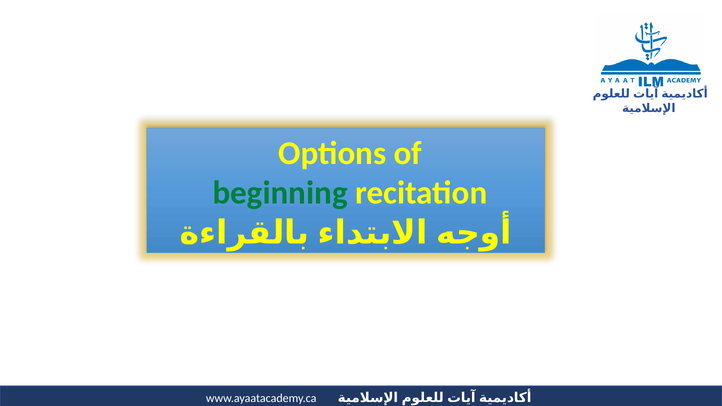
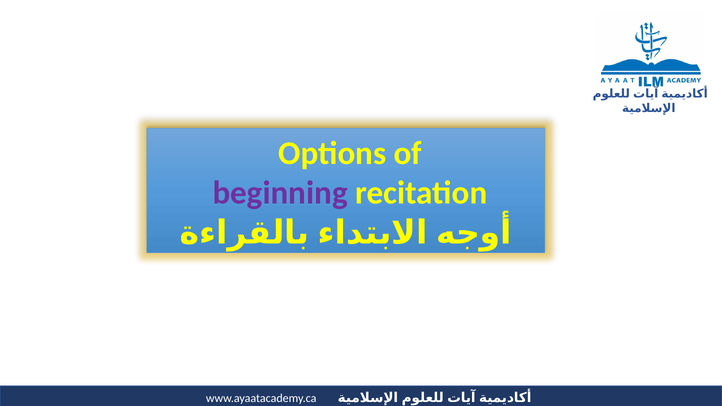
beginning colour: green -> purple
